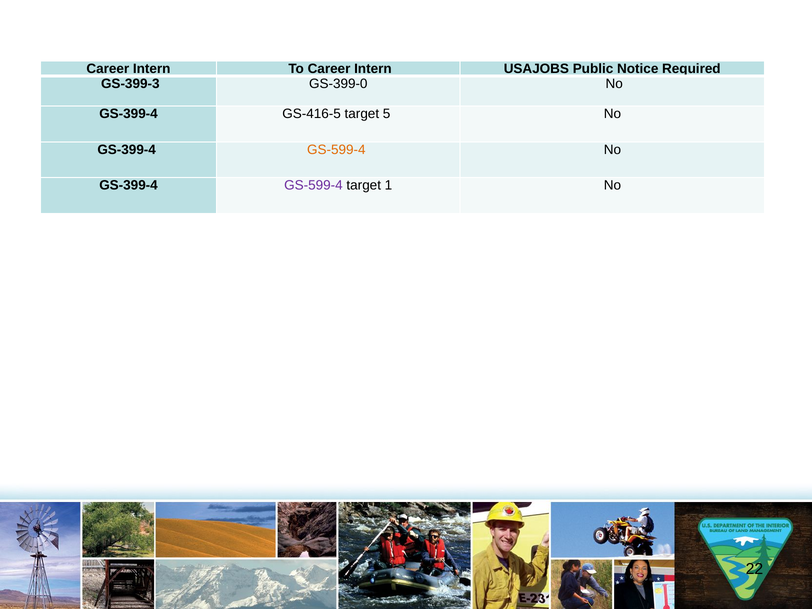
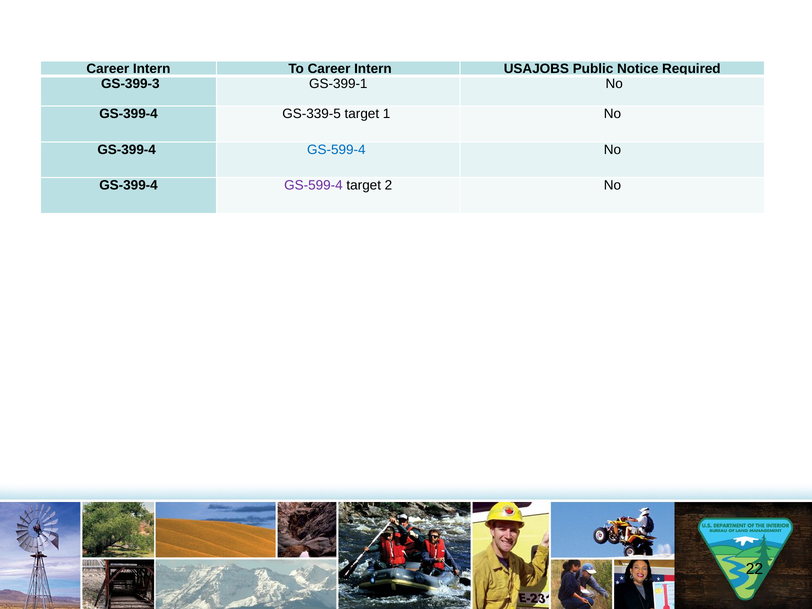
GS-399-0: GS-399-0 -> GS-399-1
GS-416-5: GS-416-5 -> GS-339-5
5: 5 -> 1
GS-599-4 at (336, 150) colour: orange -> blue
1: 1 -> 2
